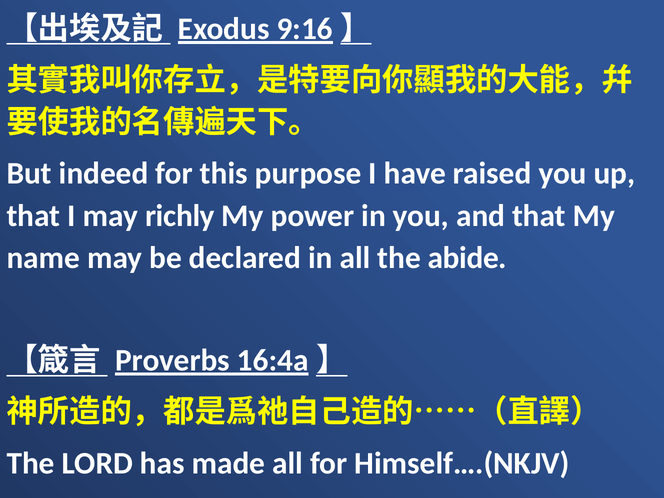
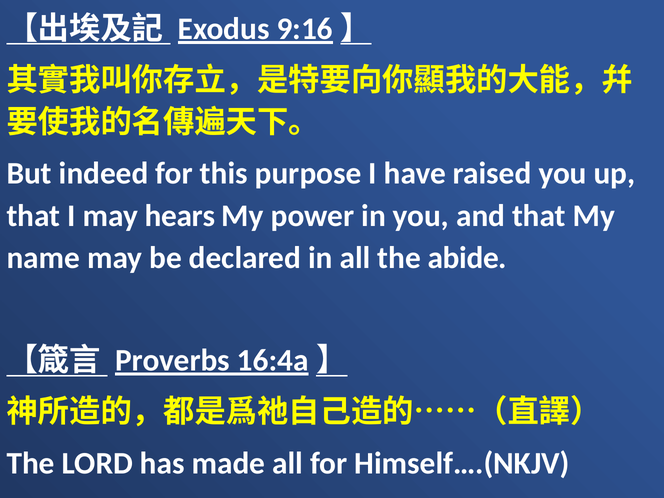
richly: richly -> hears
